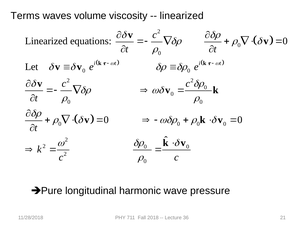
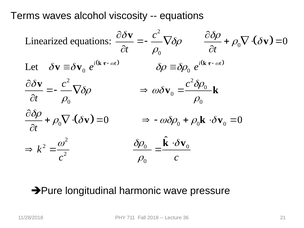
volume: volume -> alcohol
linearized at (182, 16): linearized -> equations
